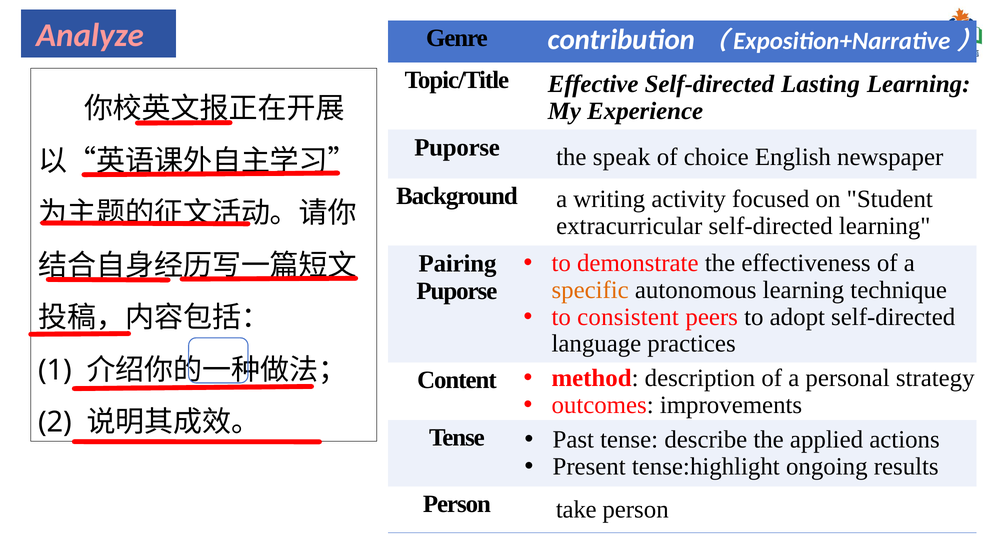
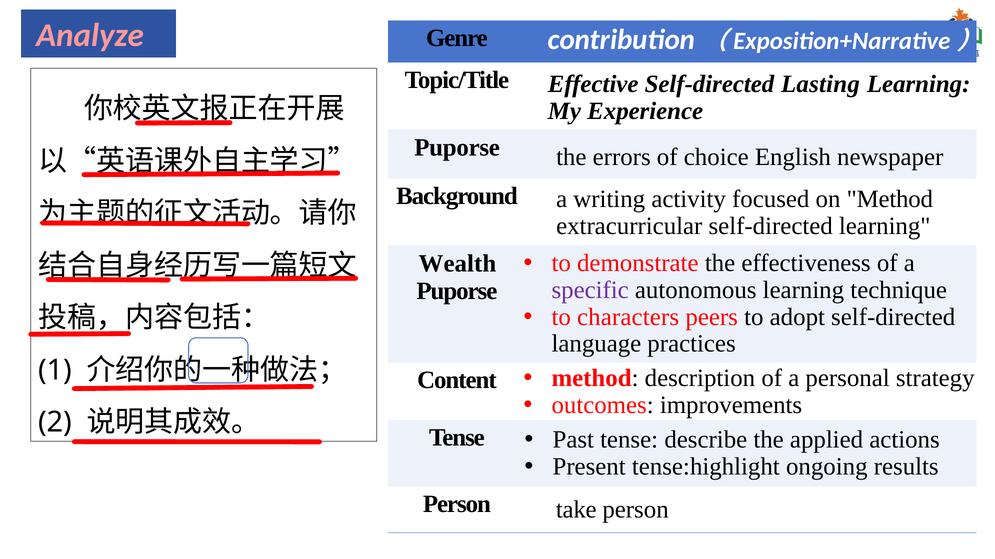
speak: speak -> errors
on Student: Student -> Method
Pairing: Pairing -> Wealth
specific colour: orange -> purple
consistent: consistent -> characters
